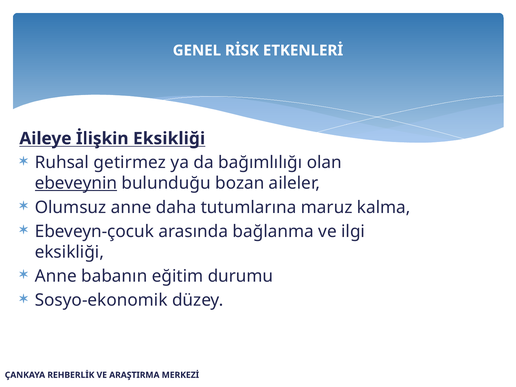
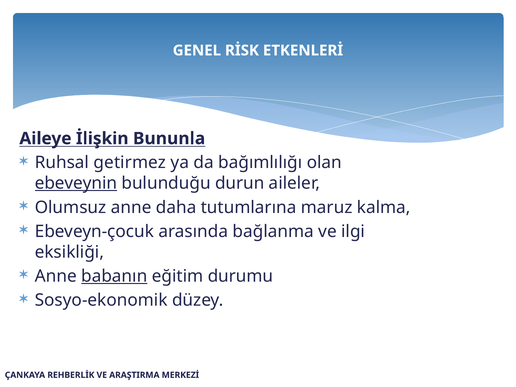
İlişkin Eksikliği: Eksikliği -> Bununla
bozan: bozan -> durun
babanın underline: none -> present
